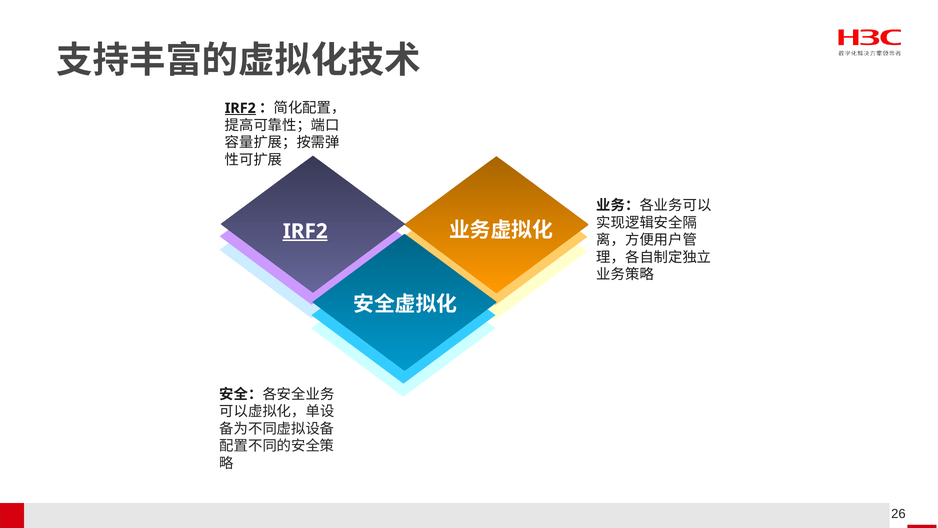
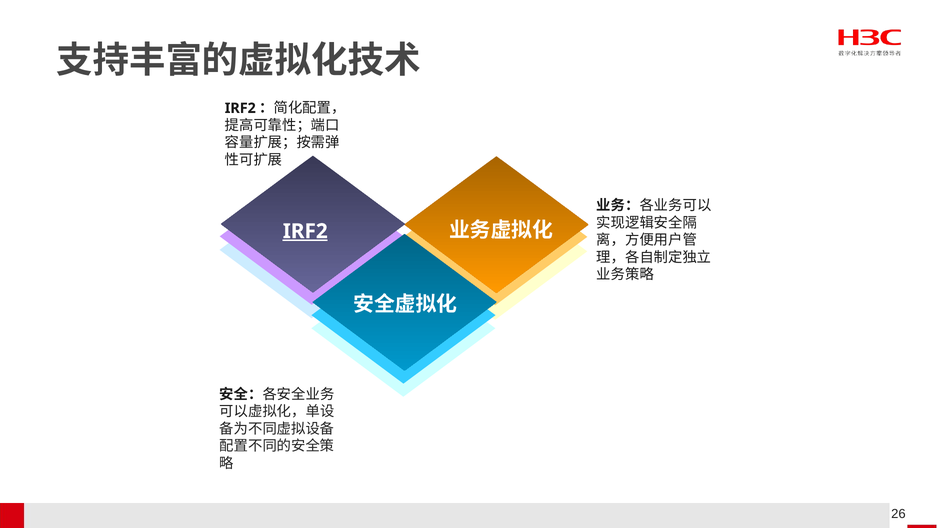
IRF2 at (240, 108) underline: present -> none
